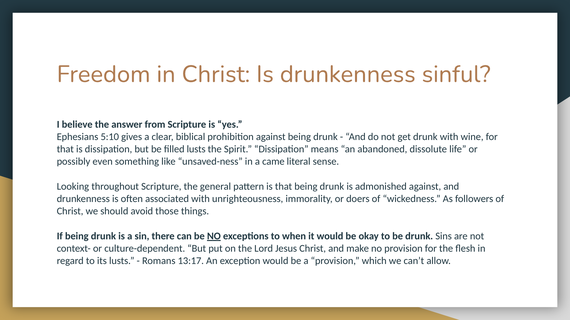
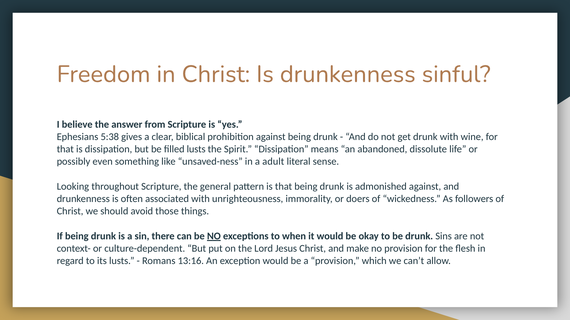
5:10: 5:10 -> 5:38
came: came -> adult
13:17: 13:17 -> 13:16
